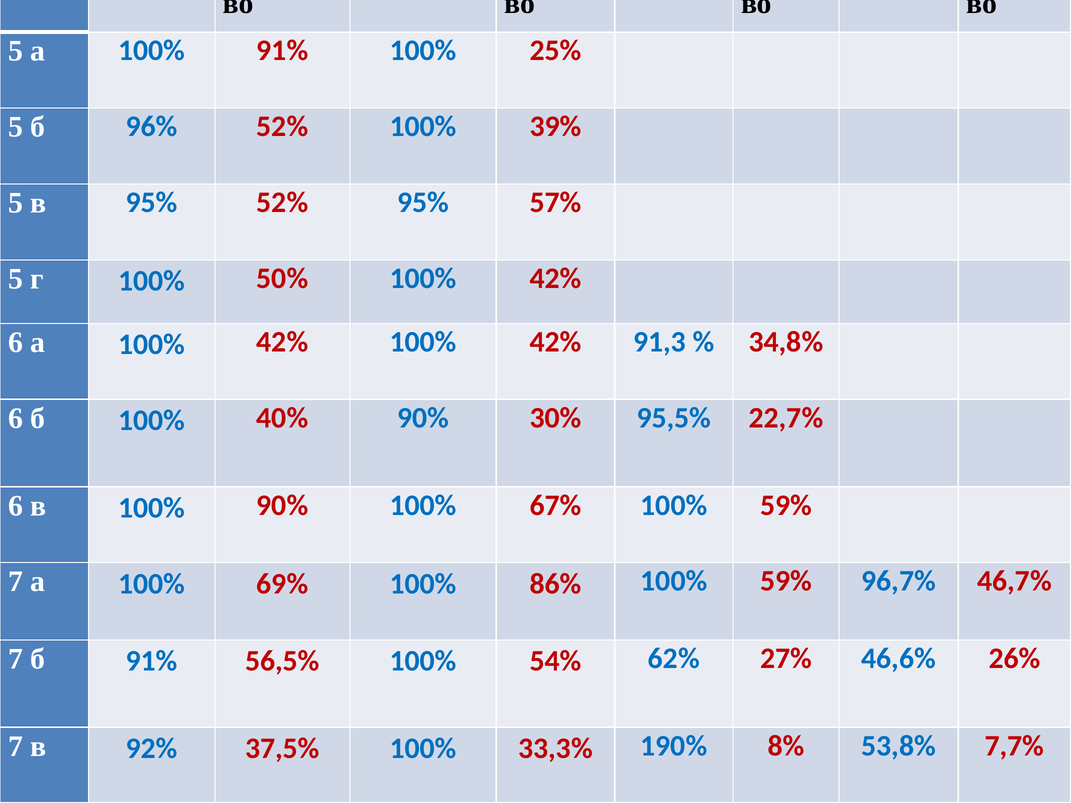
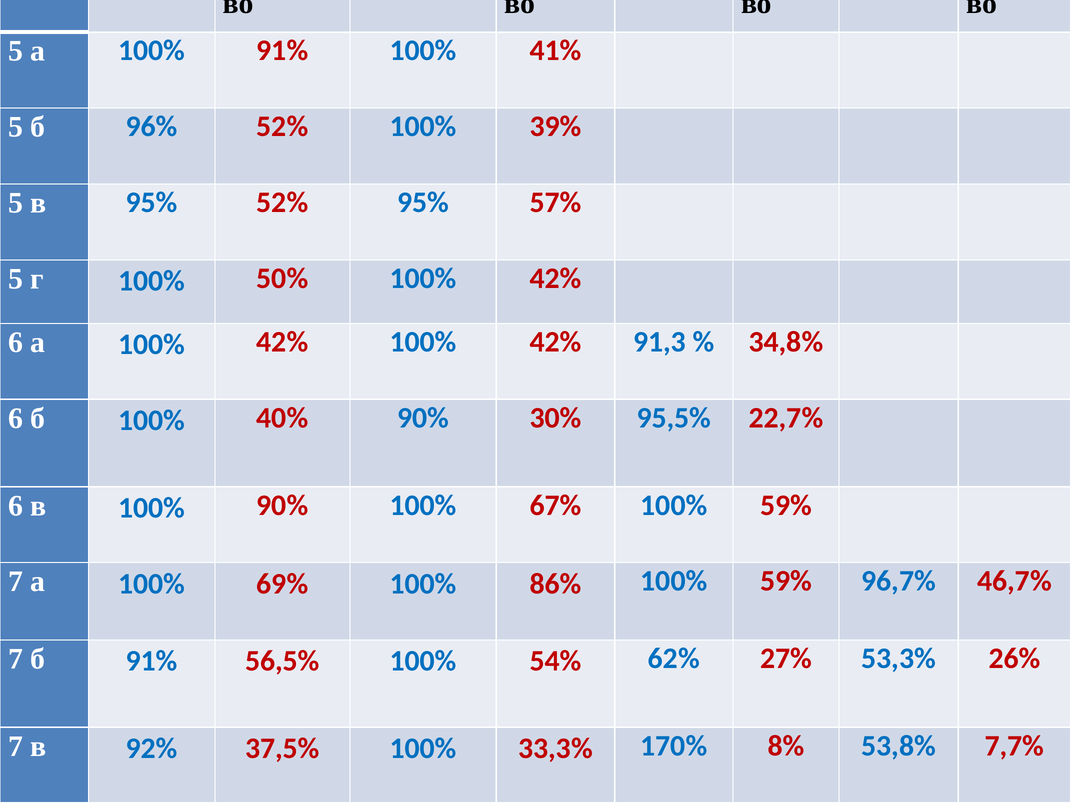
25%: 25% -> 41%
46,6%: 46,6% -> 53,3%
190%: 190% -> 170%
